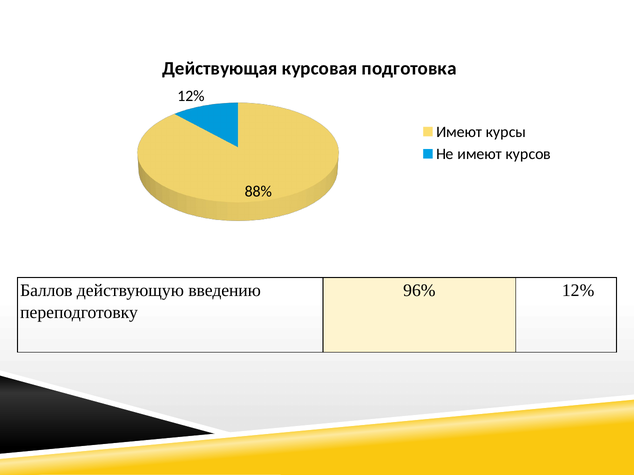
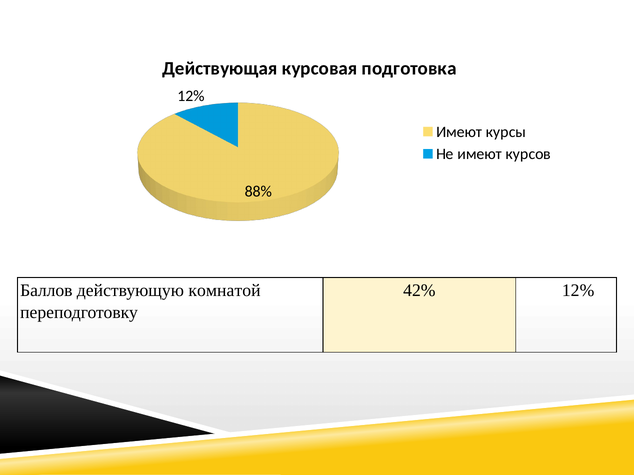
введению: введению -> комнатой
96%: 96% -> 42%
